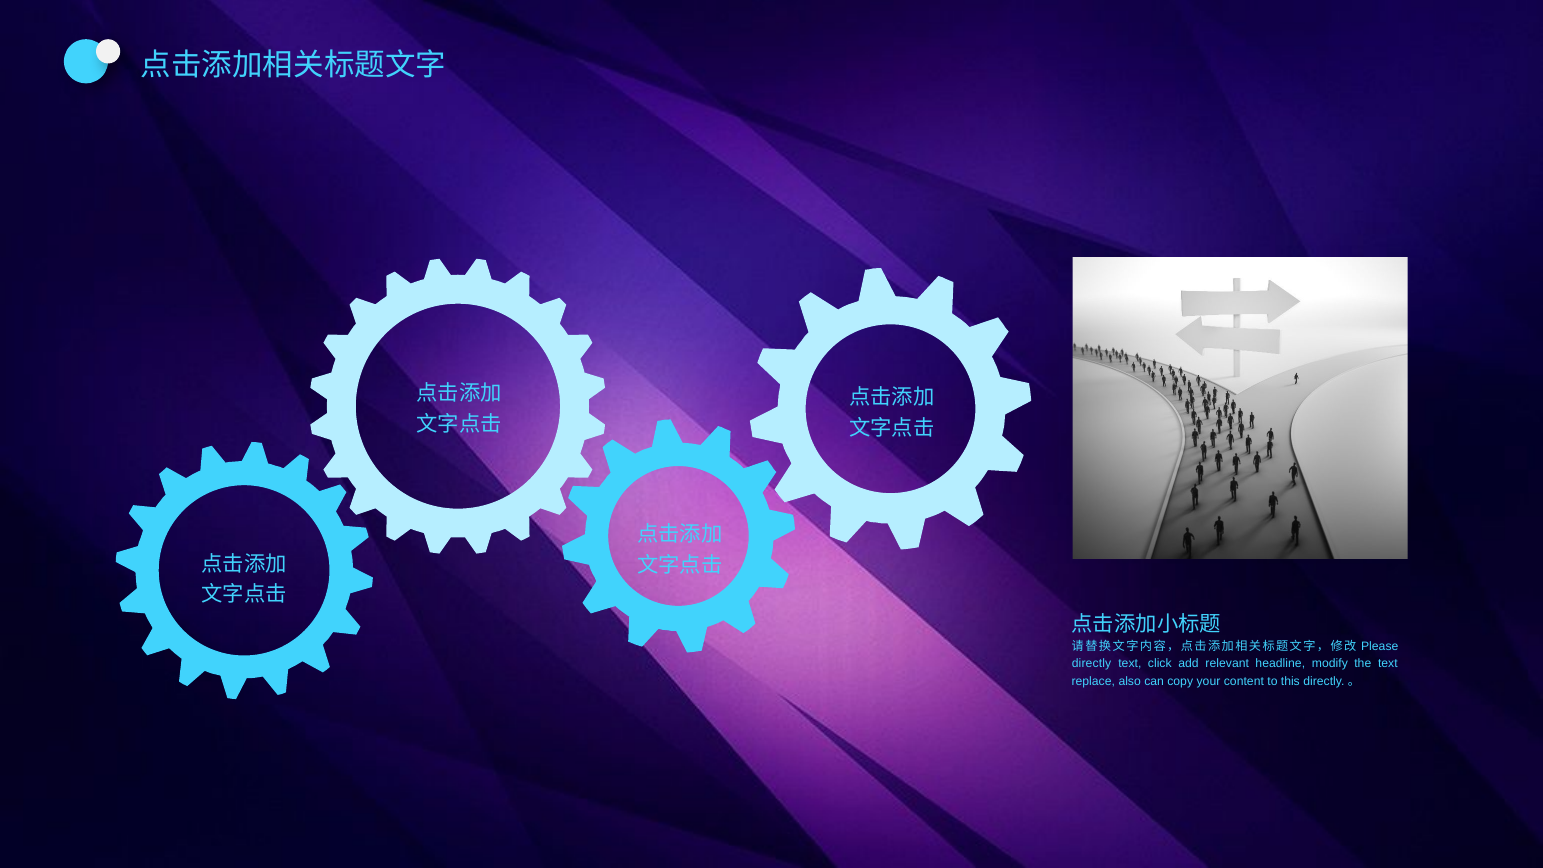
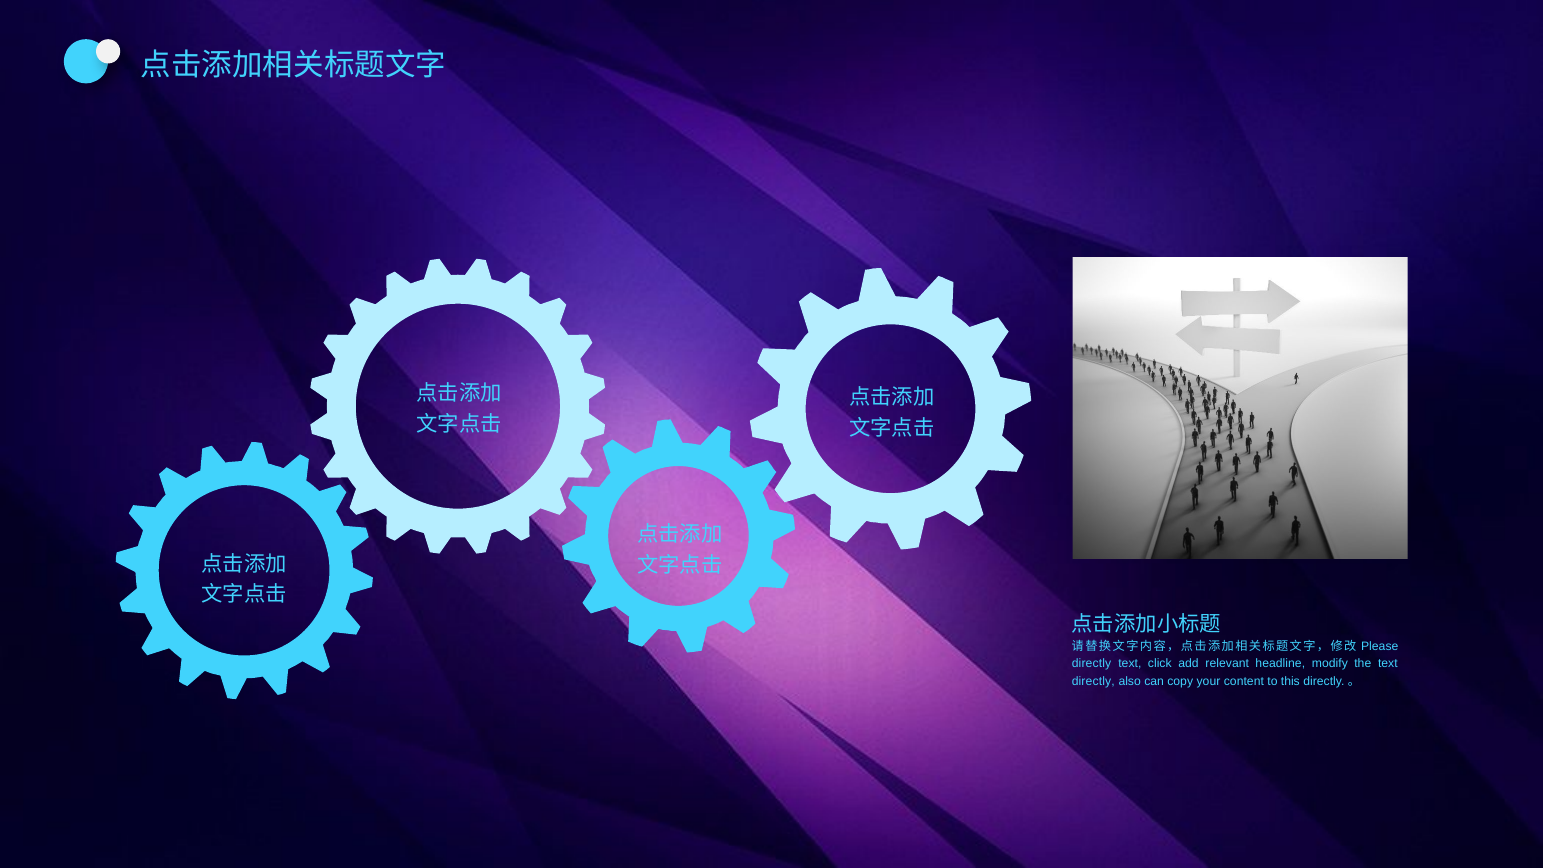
replace at (1093, 681): replace -> directly
